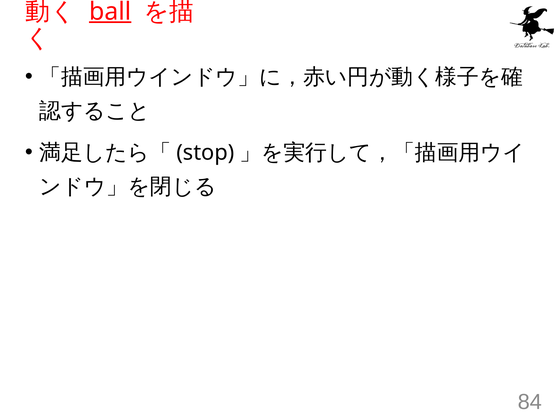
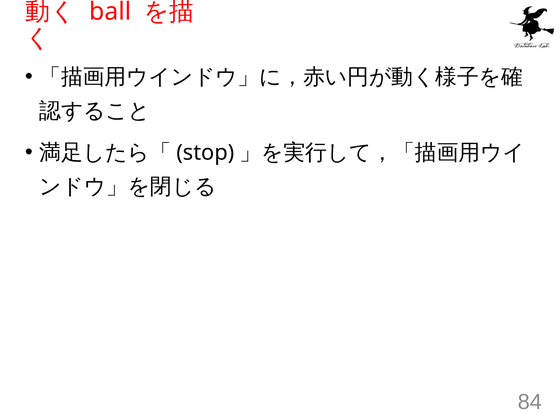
ball underline: present -> none
